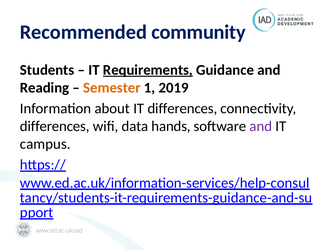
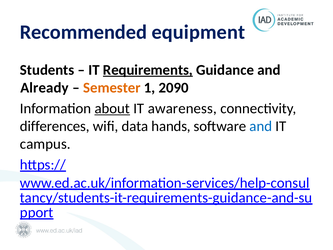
community: community -> equipment
Reading: Reading -> Already
2019: 2019 -> 2090
about underline: none -> present
IT differences: differences -> awareness
and at (261, 126) colour: purple -> blue
